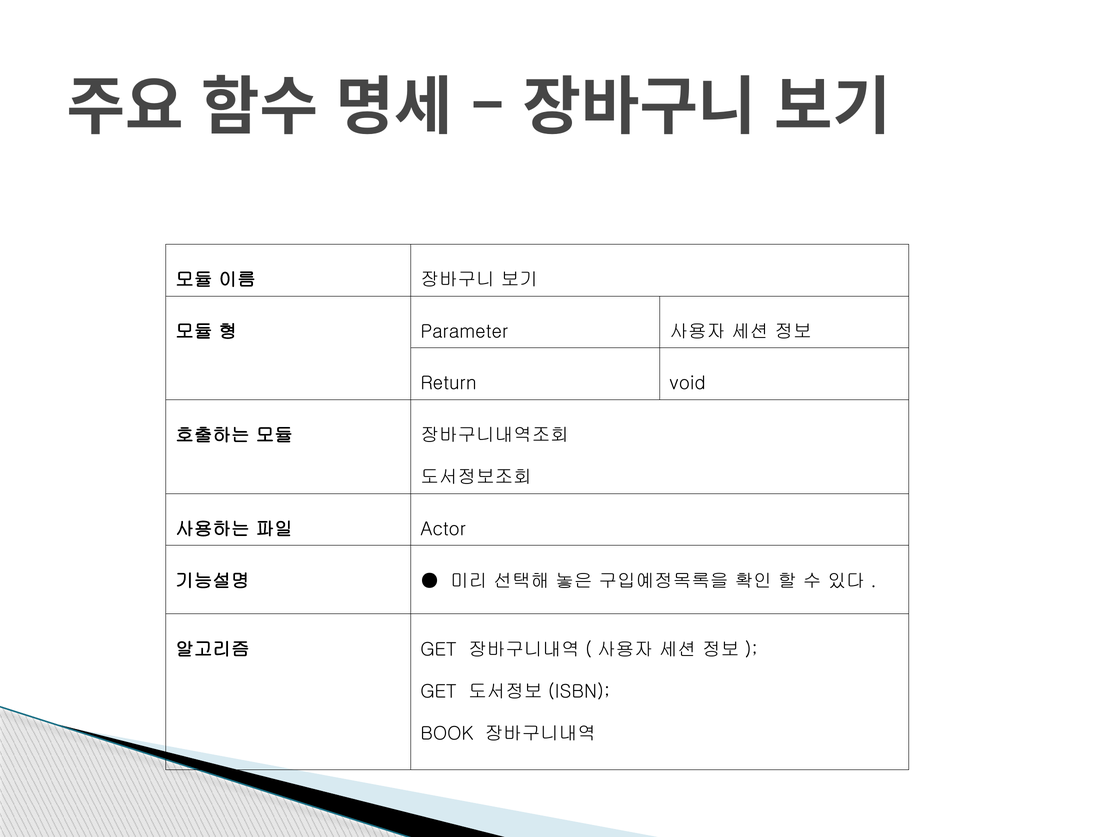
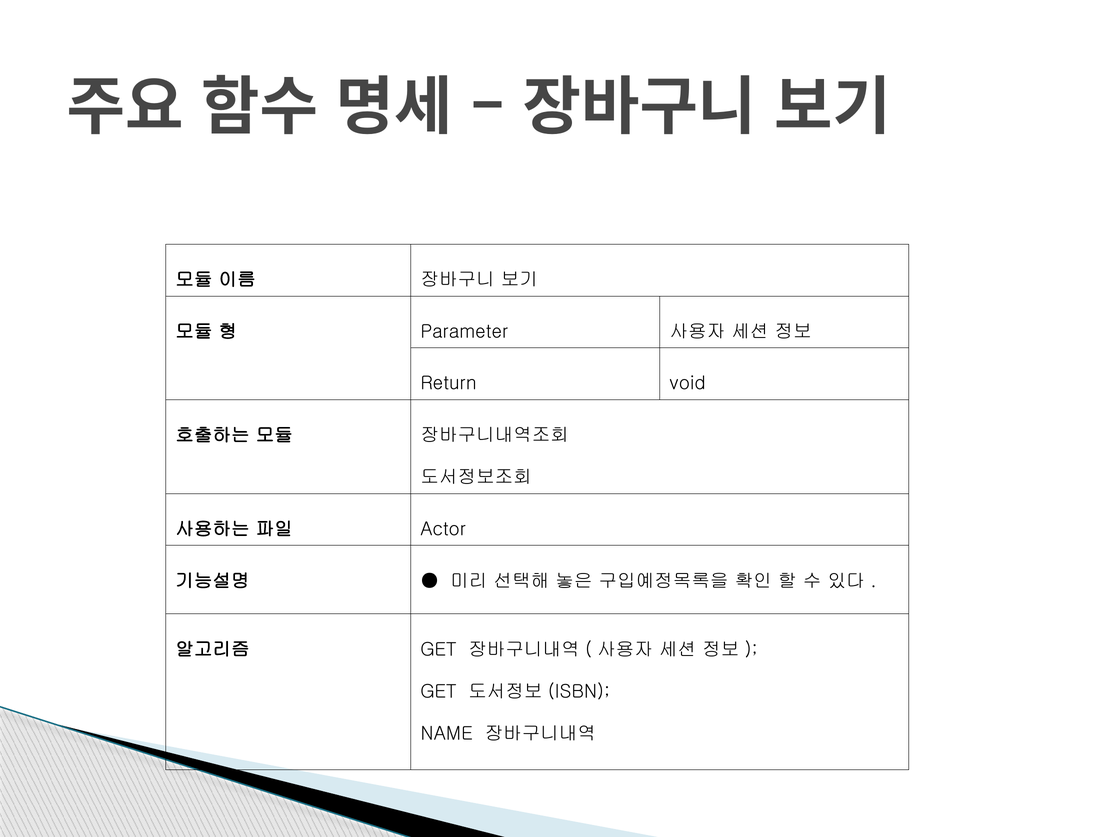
BOOK: BOOK -> NAME
